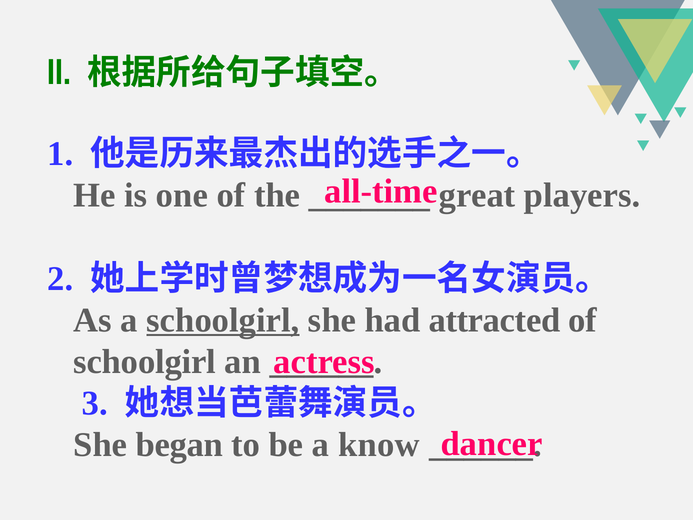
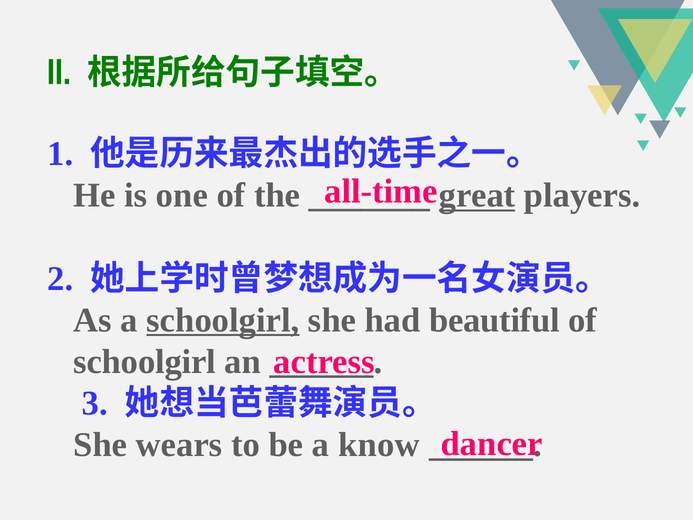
great underline: none -> present
attracted: attracted -> beautiful
began: began -> wears
